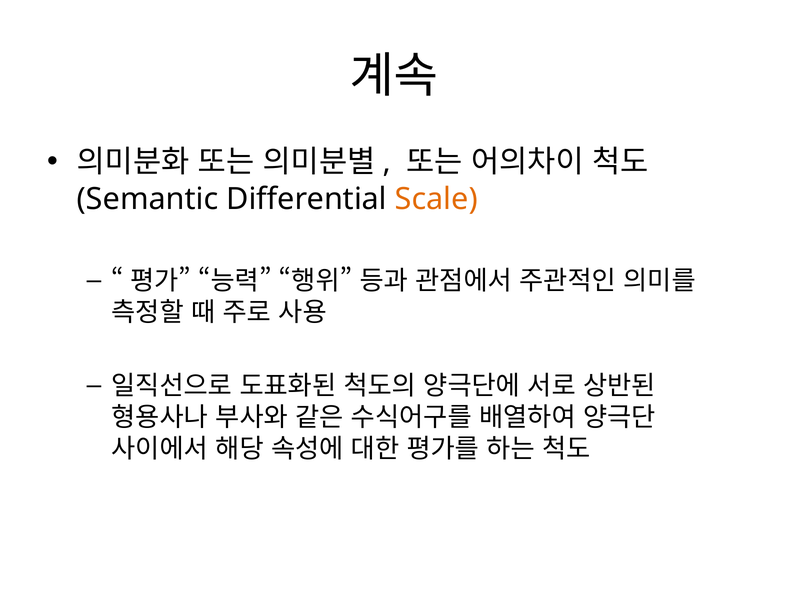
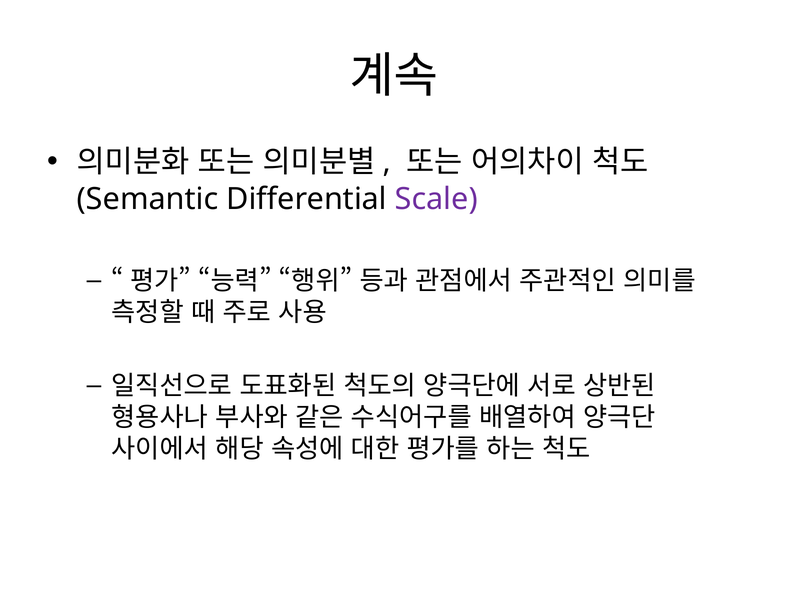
Scale colour: orange -> purple
